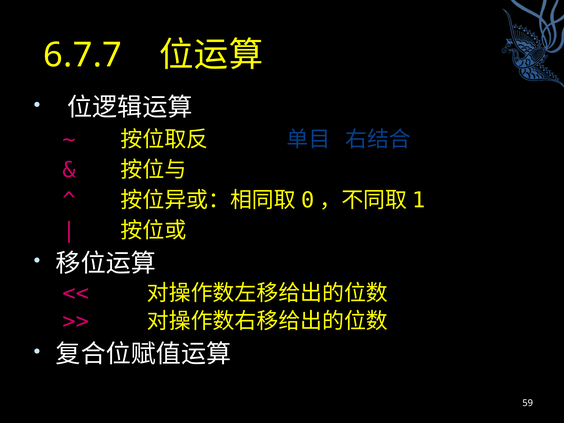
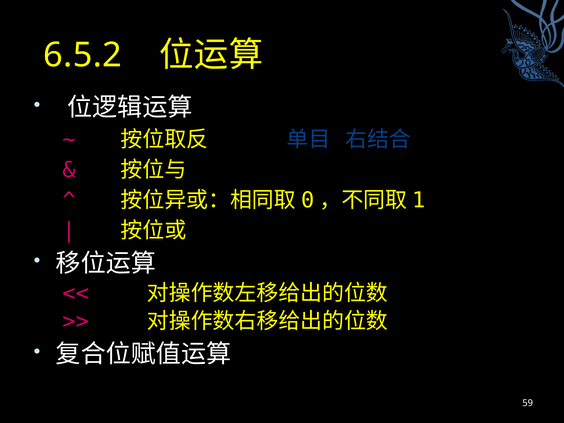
6.7.7: 6.7.7 -> 6.5.2
